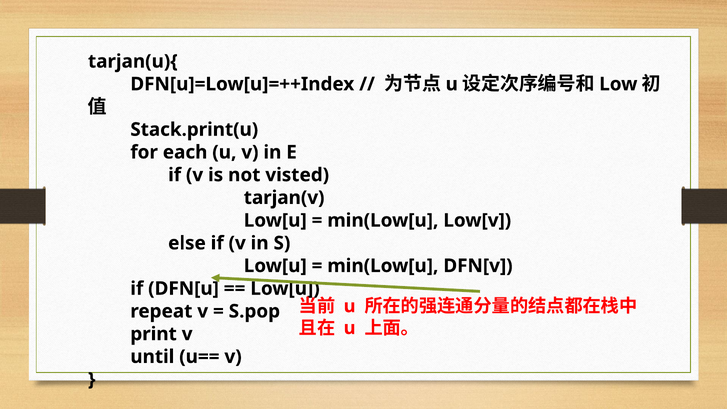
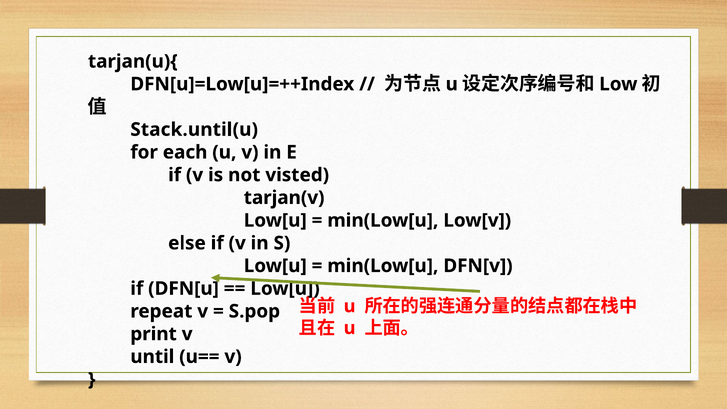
Stack.print(u: Stack.print(u -> Stack.until(u
